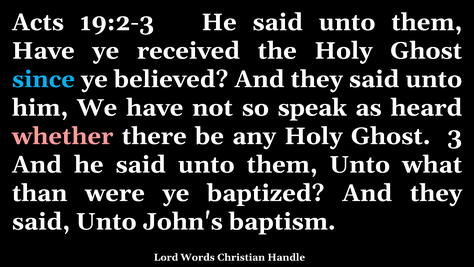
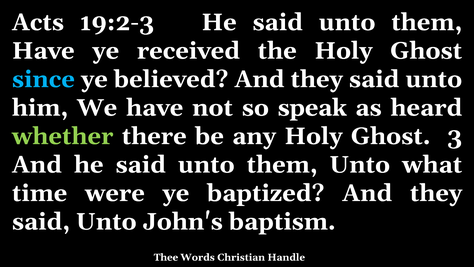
whether colour: pink -> light green
than: than -> time
Lord: Lord -> Thee
